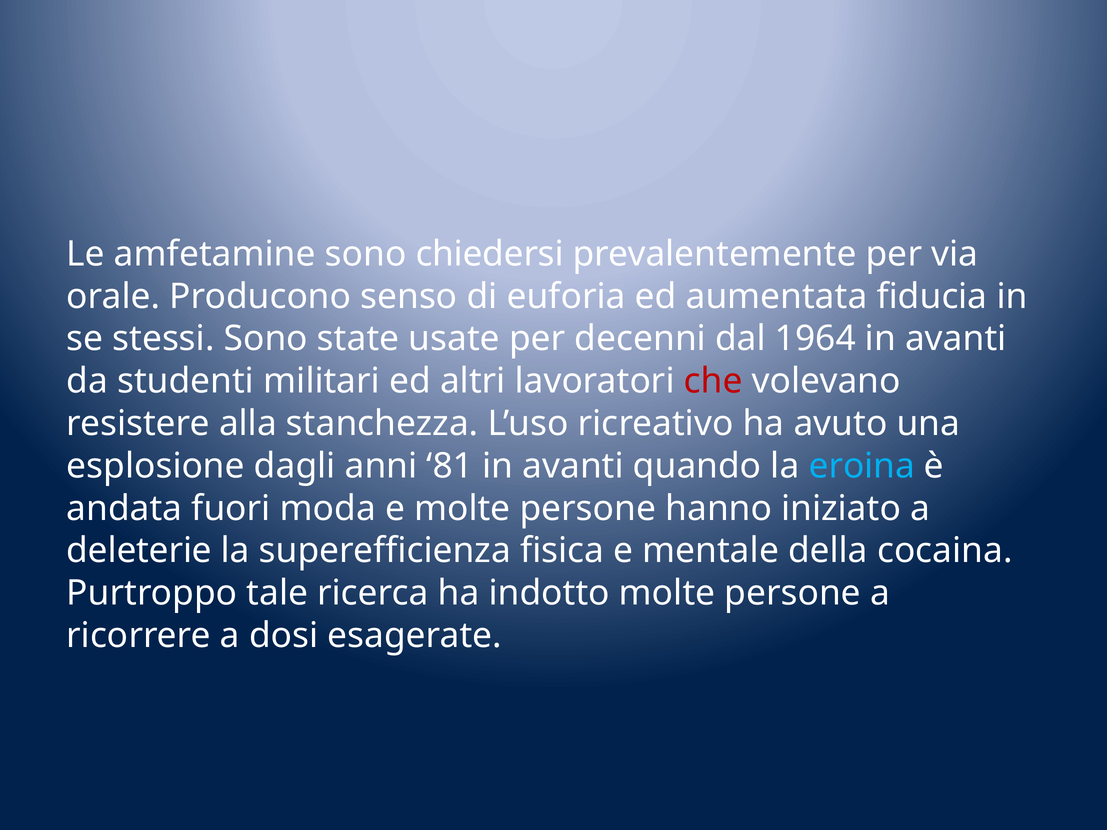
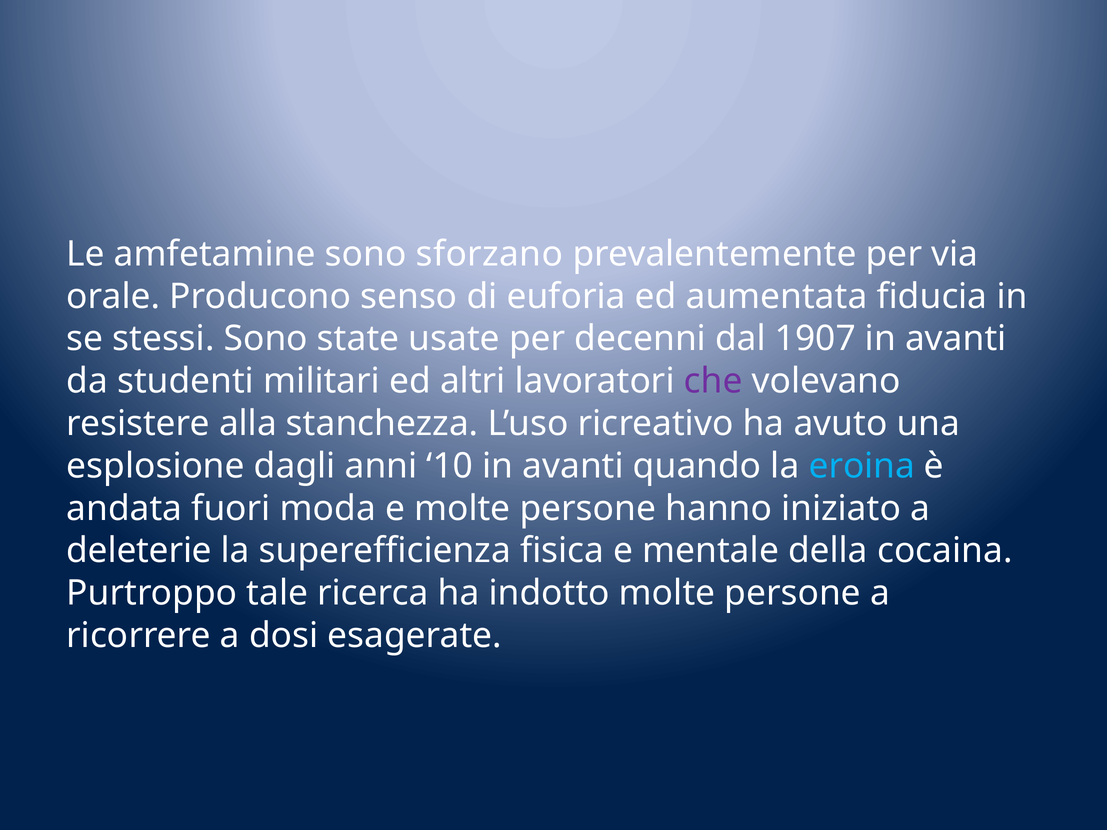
chiedersi: chiedersi -> sforzano
1964: 1964 -> 1907
che colour: red -> purple
81: 81 -> 10
